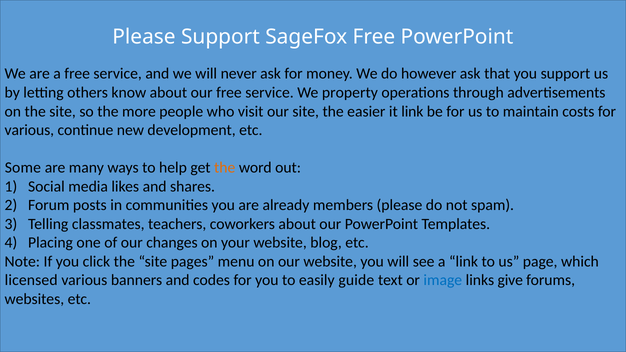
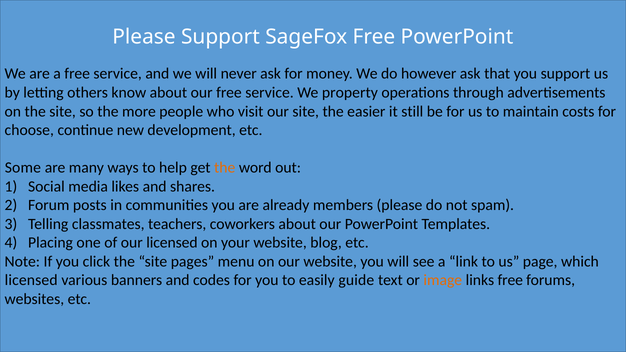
it link: link -> still
various at (29, 130): various -> choose
our changes: changes -> licensed
image colour: blue -> orange
links give: give -> free
